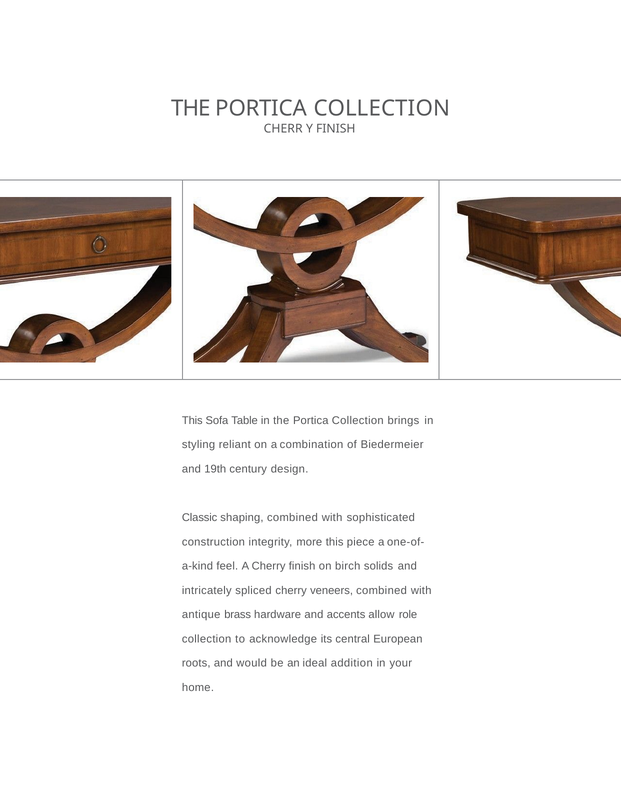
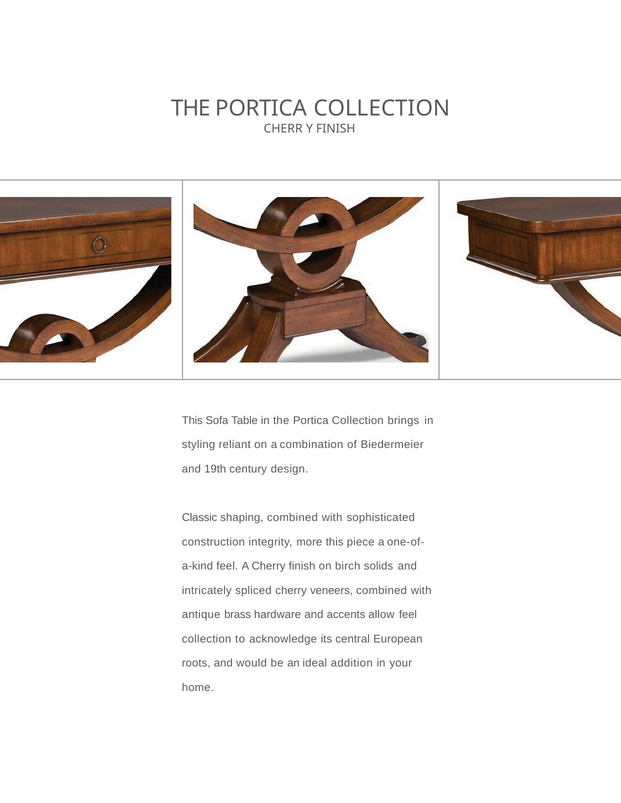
allow role: role -> feel
